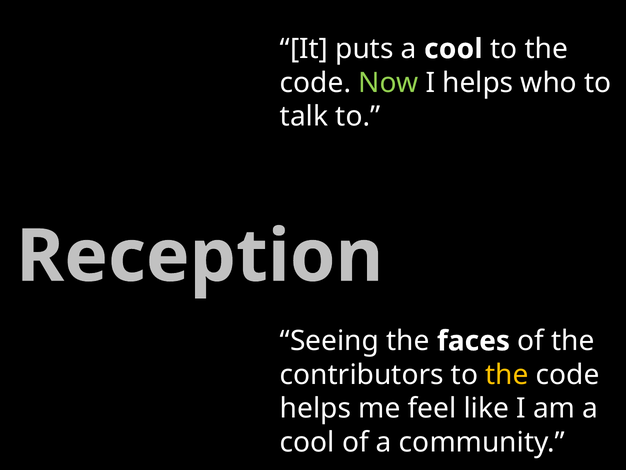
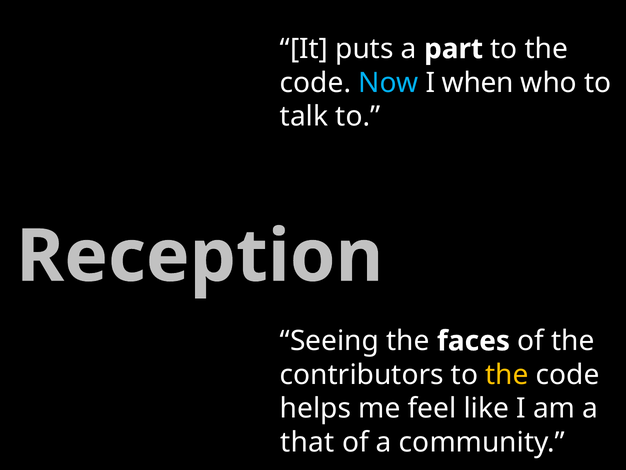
puts a cool: cool -> part
Now colour: light green -> light blue
I helps: helps -> when
cool at (307, 442): cool -> that
